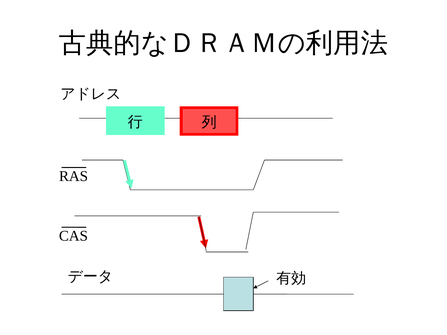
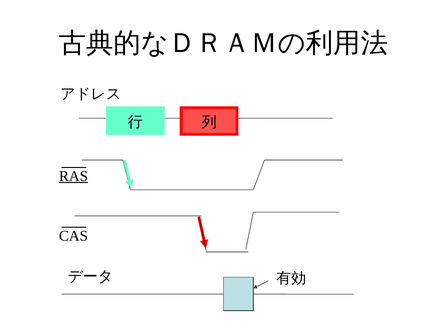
RAS underline: none -> present
